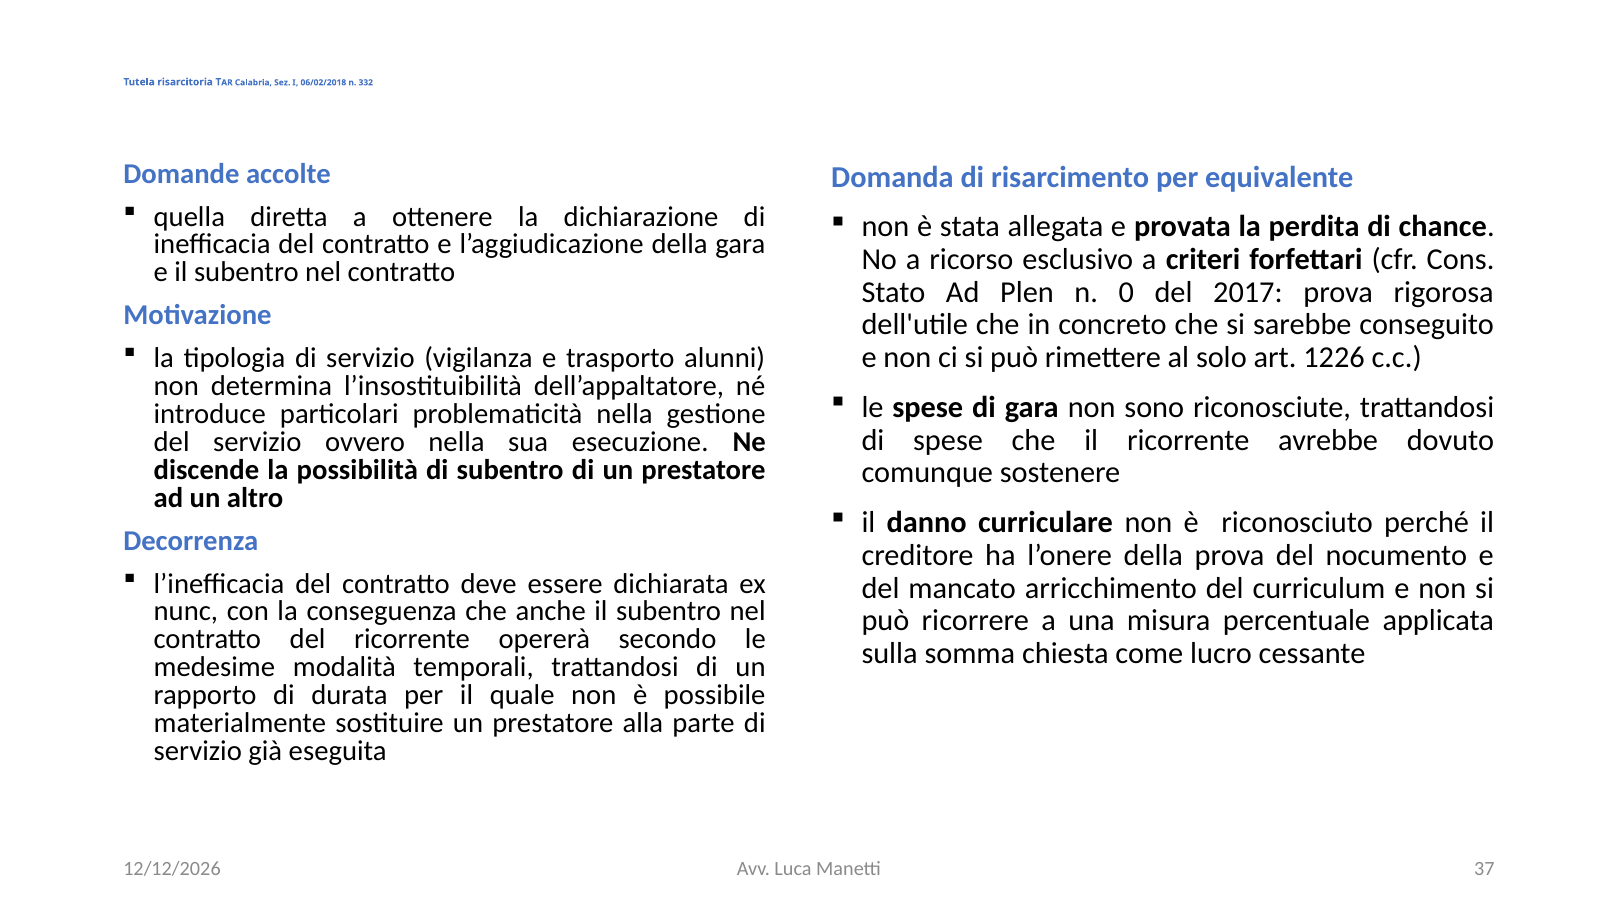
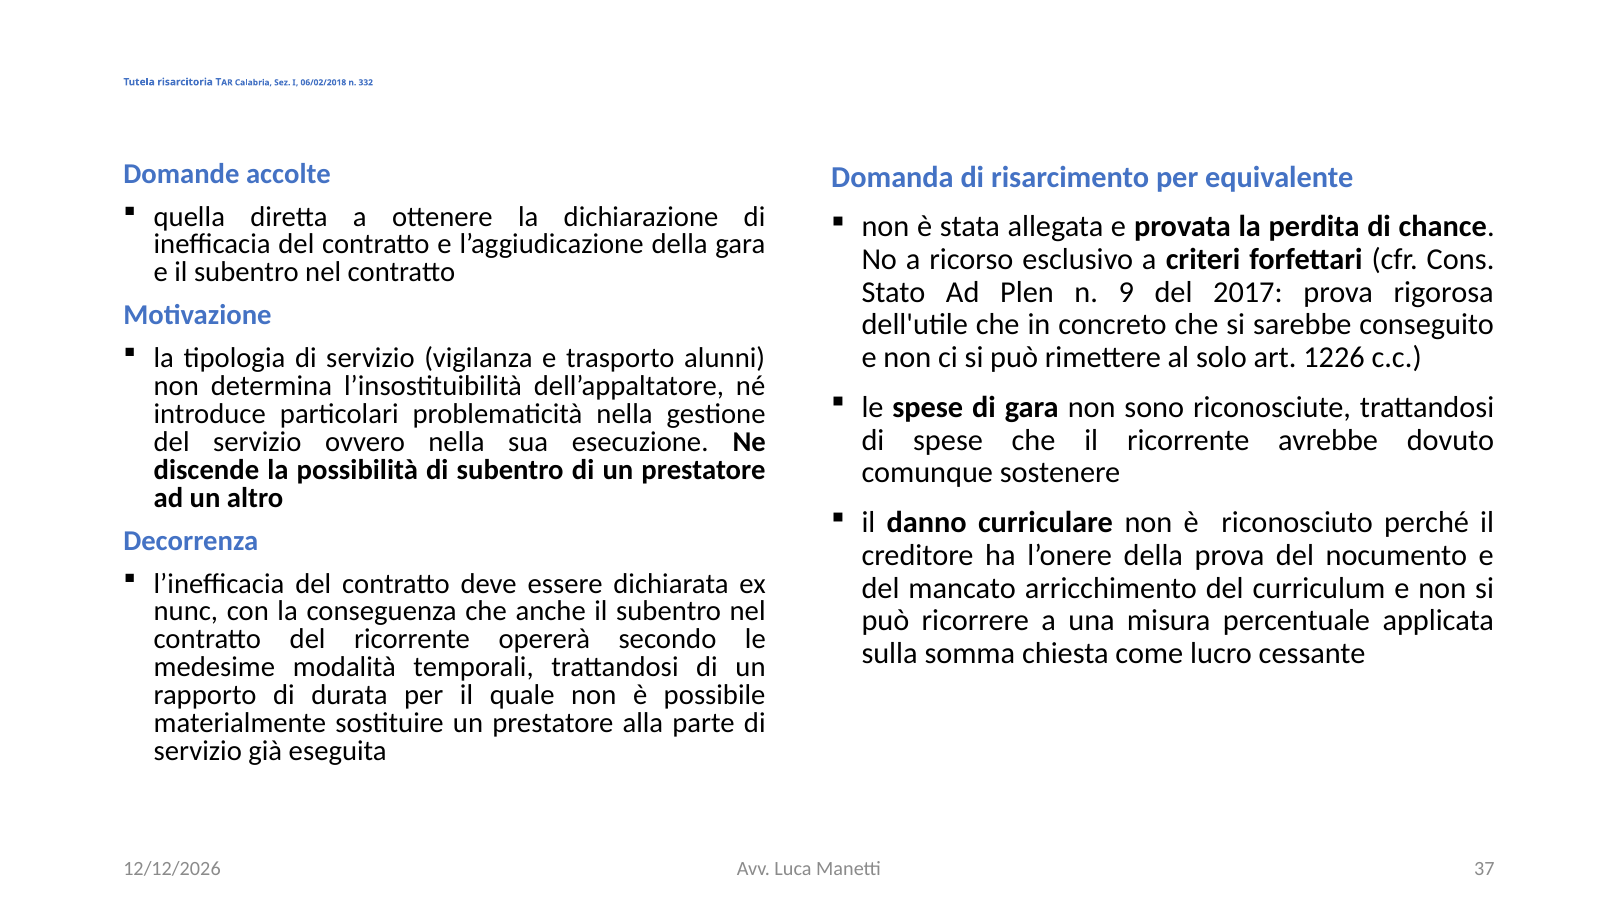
0: 0 -> 9
